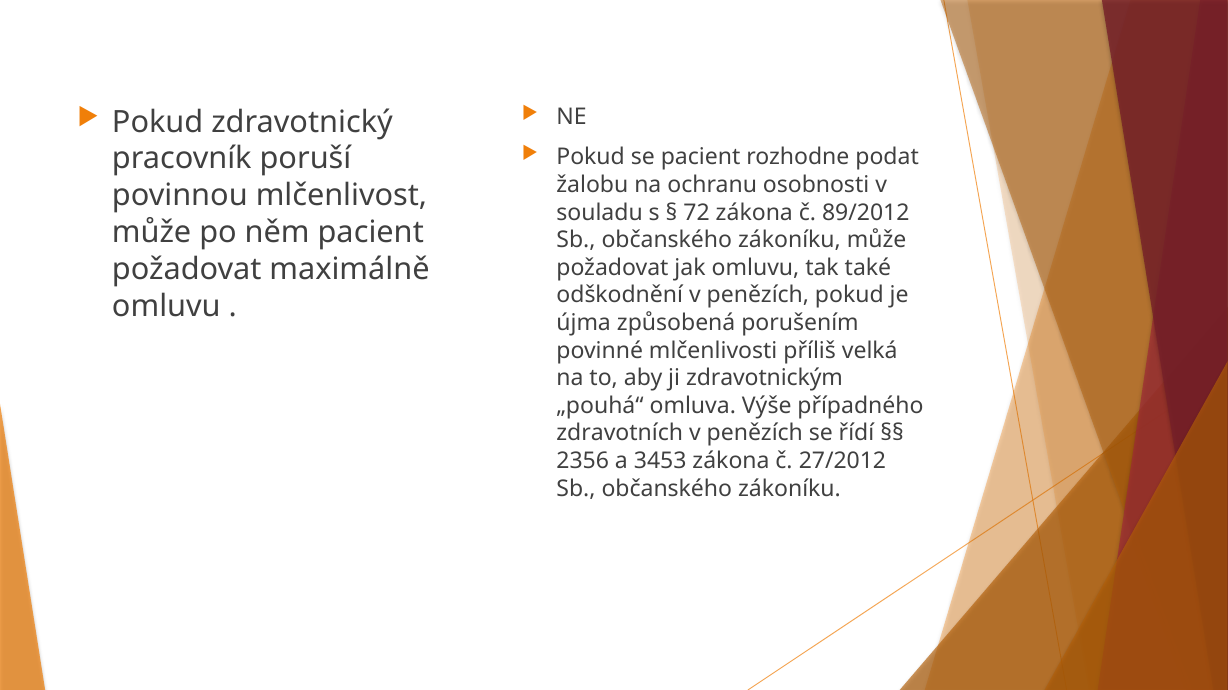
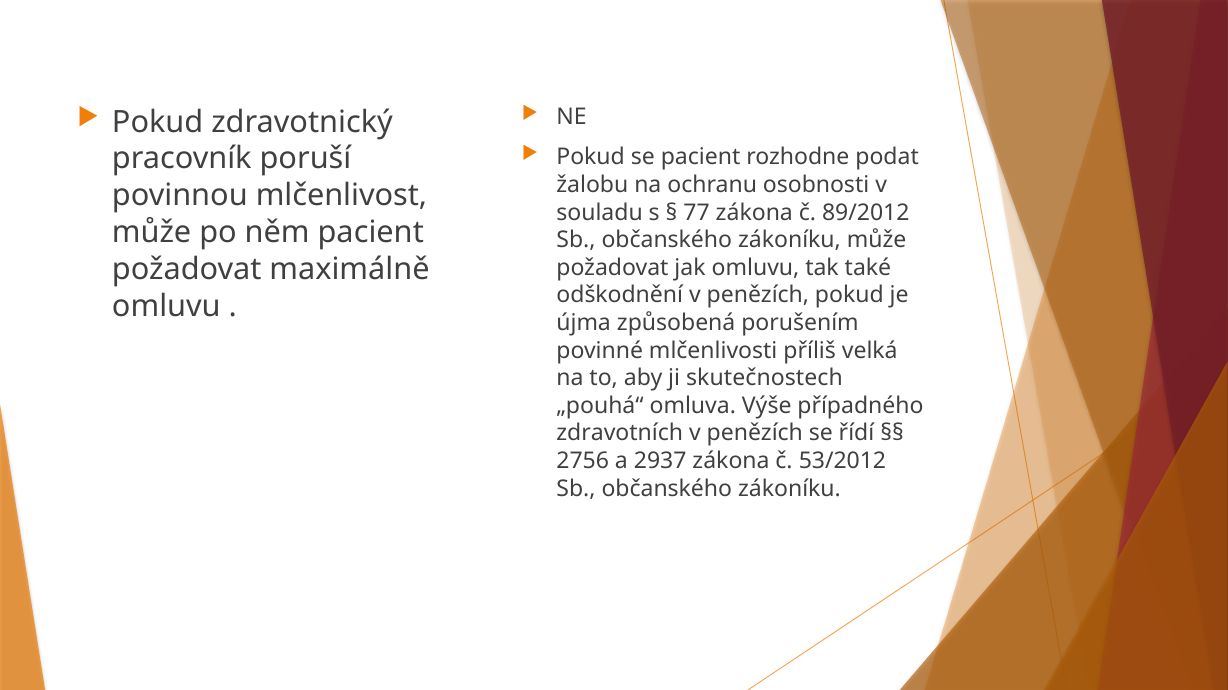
72: 72 -> 77
zdravotnickým: zdravotnickým -> skutečnostech
2356: 2356 -> 2756
3453: 3453 -> 2937
27/2012: 27/2012 -> 53/2012
